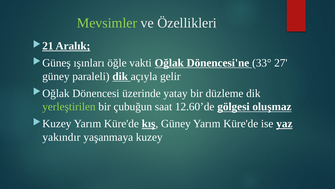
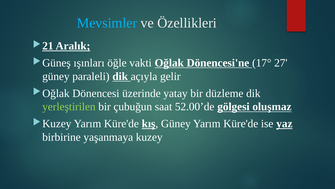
Mevsimler colour: light green -> light blue
33°: 33° -> 17°
12.60’de: 12.60’de -> 52.00’de
yakındır: yakındır -> birbirine
